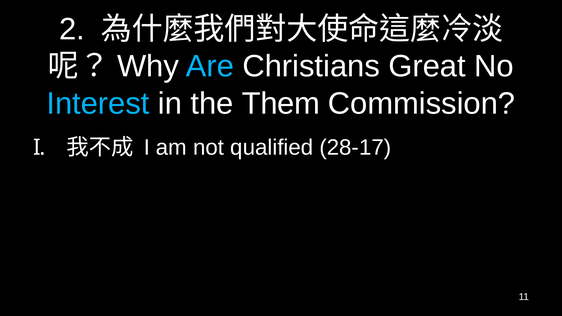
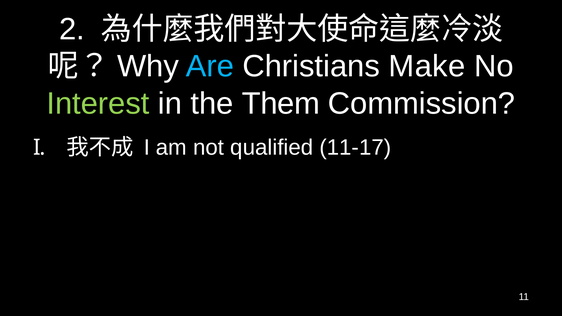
Great: Great -> Make
Interest colour: light blue -> light green
28-17: 28-17 -> 11-17
